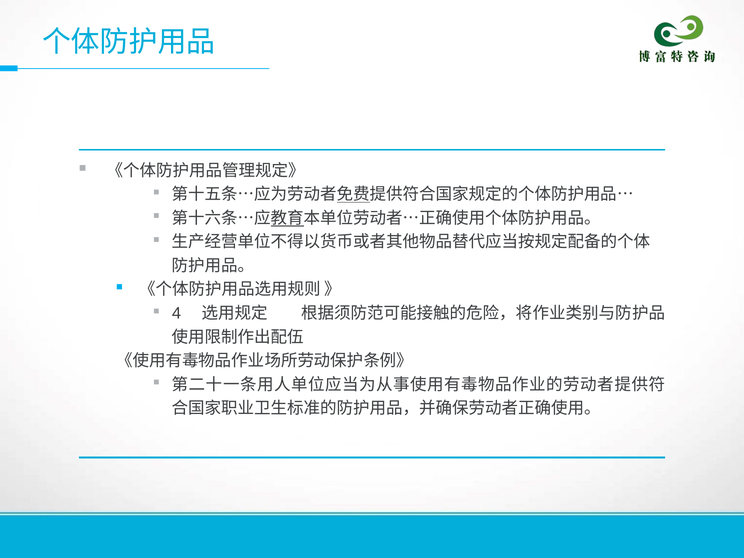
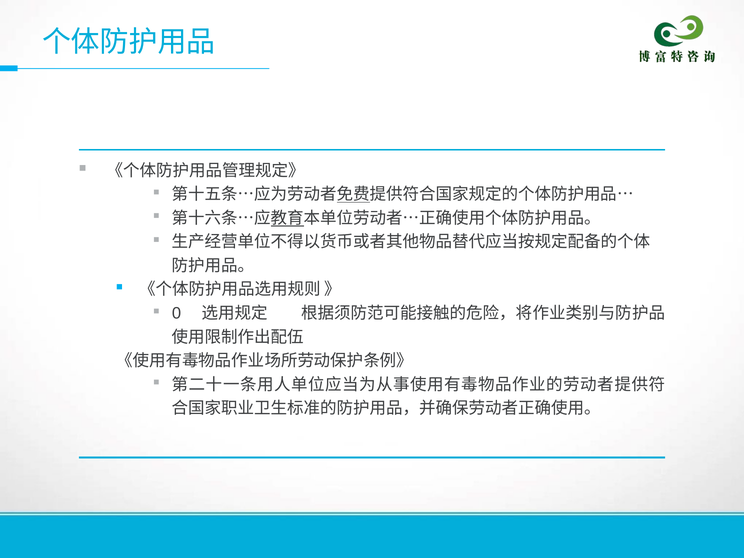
4: 4 -> 0
